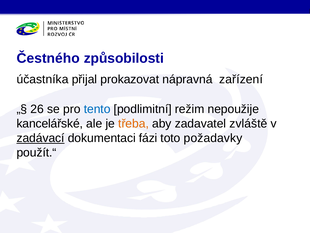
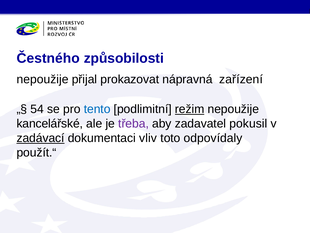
účastníka at (42, 79): účastníka -> nepoužije
26: 26 -> 54
režim underline: none -> present
třeba colour: orange -> purple
zvláště: zvláště -> pokusil
fázi: fázi -> vliv
požadavky: požadavky -> odpovídaly
